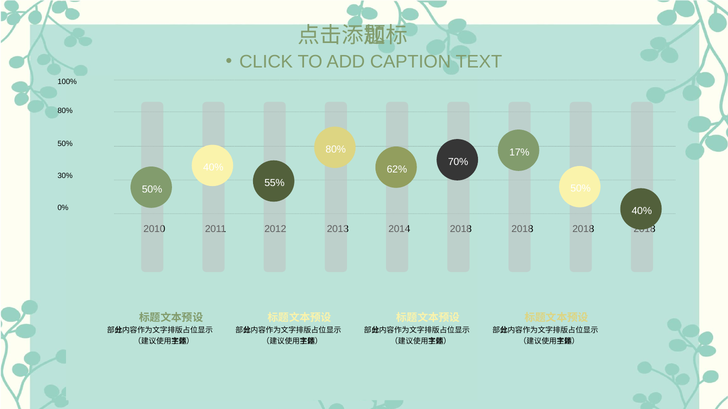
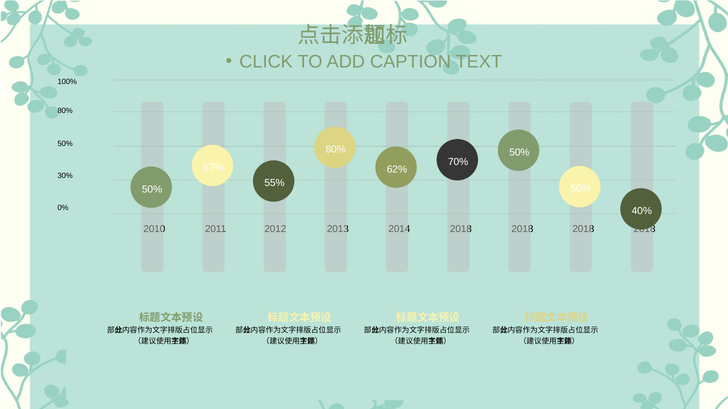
17% at (519, 152): 17% -> 50%
40% at (213, 168): 40% -> 67%
